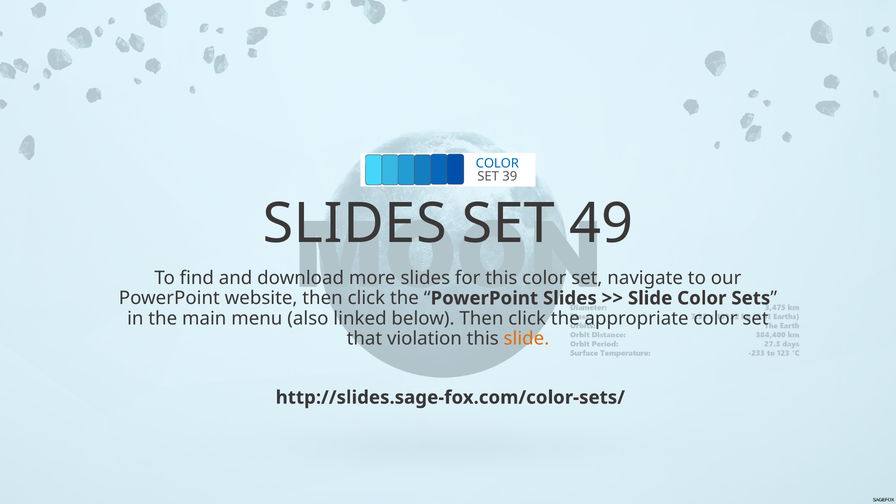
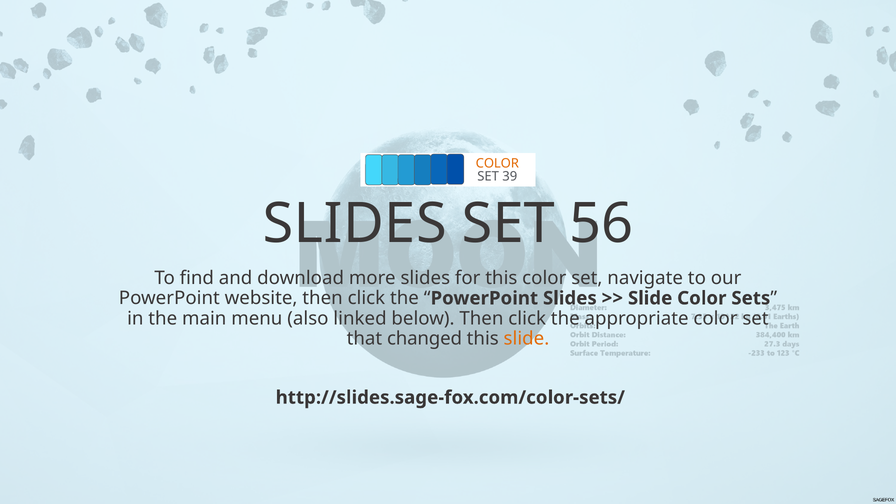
COLOR at (497, 164) colour: blue -> orange
49: 49 -> 56
violation: violation -> changed
